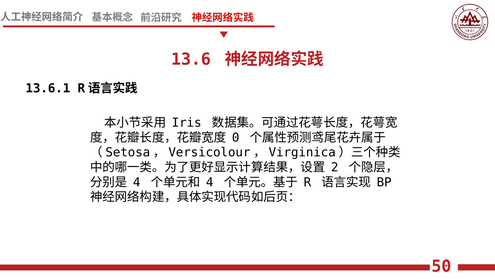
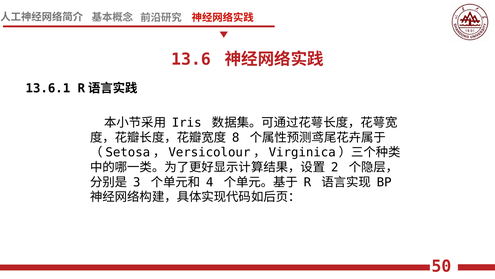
0: 0 -> 8
4 at (137, 182): 4 -> 3
